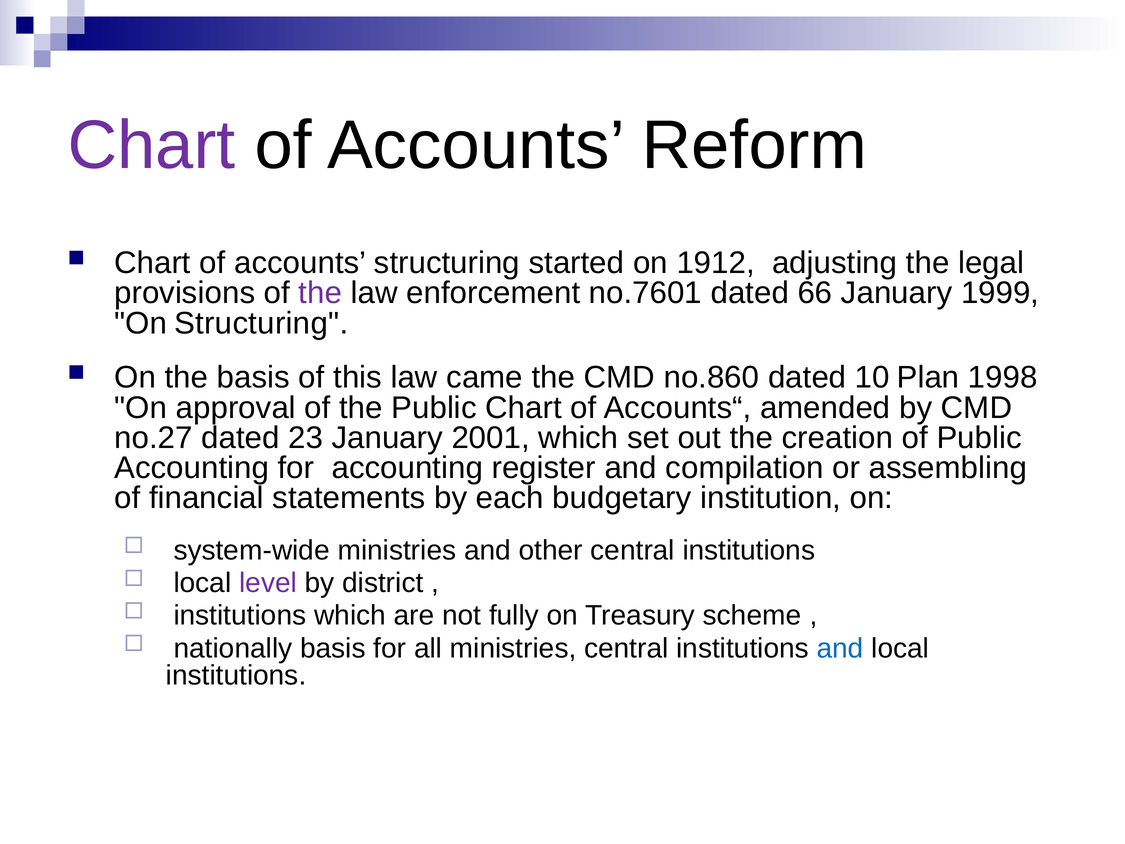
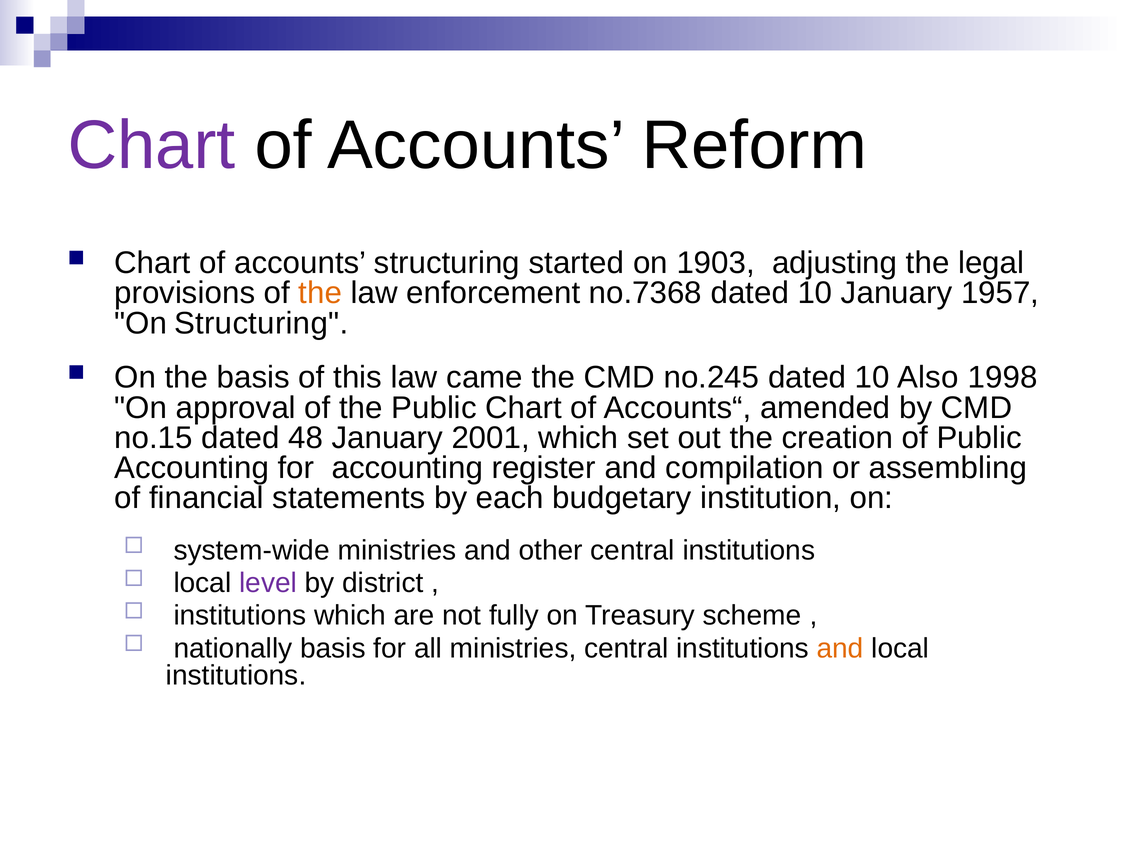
1912: 1912 -> 1903
the at (320, 293) colour: purple -> orange
no.7601: no.7601 -> no.7368
66 at (815, 293): 66 -> 10
1999: 1999 -> 1957
no.860: no.860 -> no.245
Plan: Plan -> Also
no.27: no.27 -> no.15
23: 23 -> 48
and at (840, 648) colour: blue -> orange
